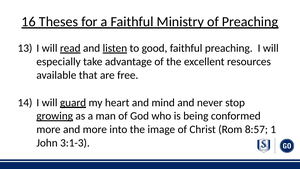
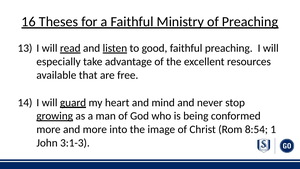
8:57: 8:57 -> 8:54
